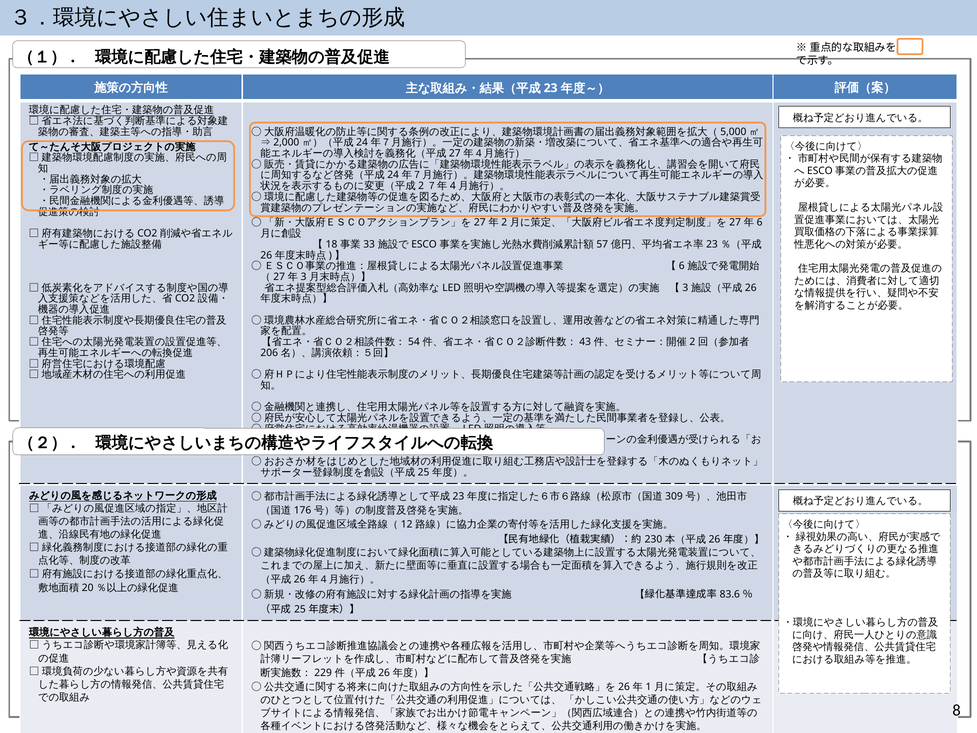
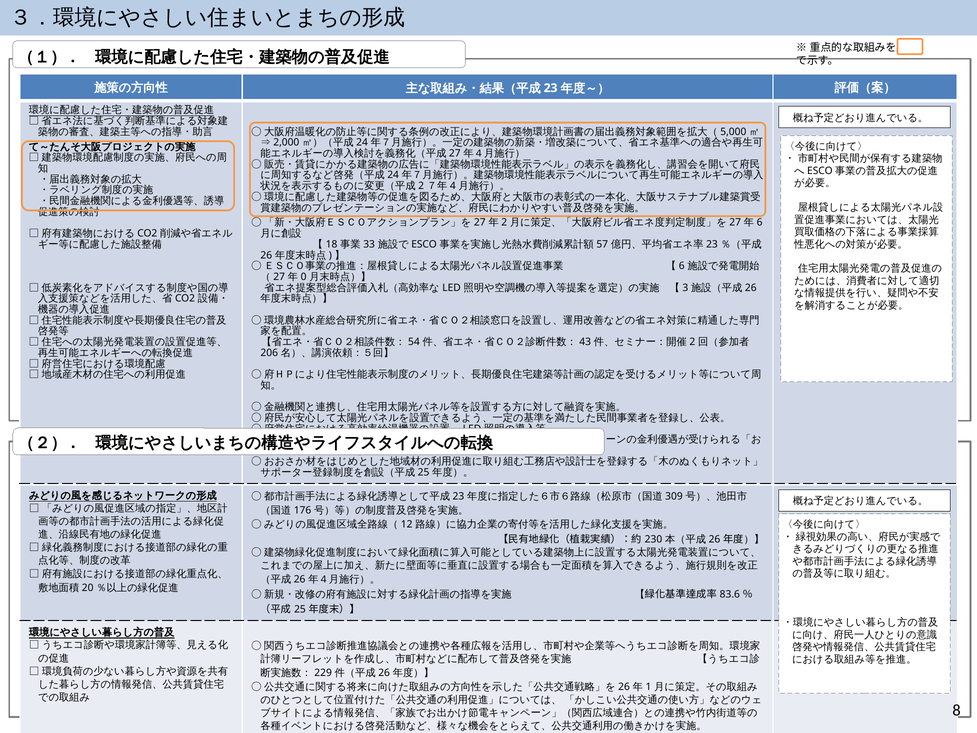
3 at (304, 277): 3 -> 0
